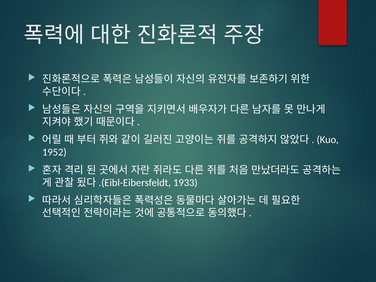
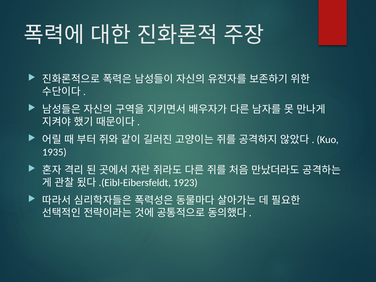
1952: 1952 -> 1935
1933: 1933 -> 1923
